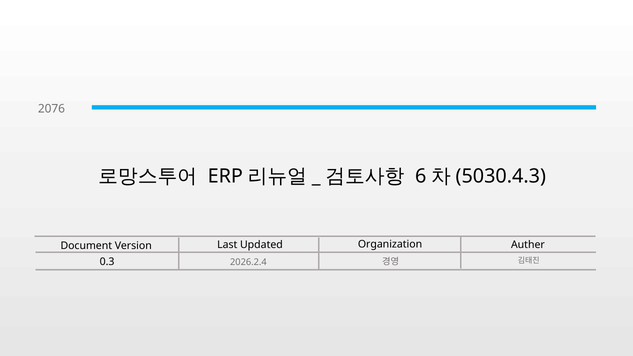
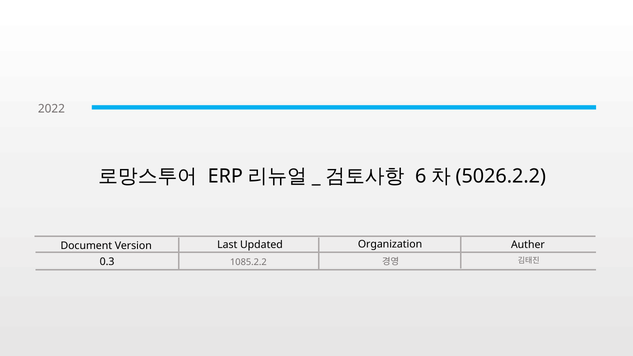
2076: 2076 -> 2022
5030.4.3: 5030.4.3 -> 5026.2.2
2026.2.4: 2026.2.4 -> 1085.2.2
